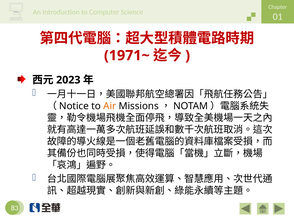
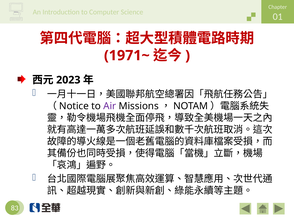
Air colour: orange -> purple
